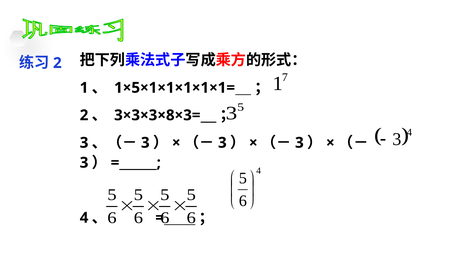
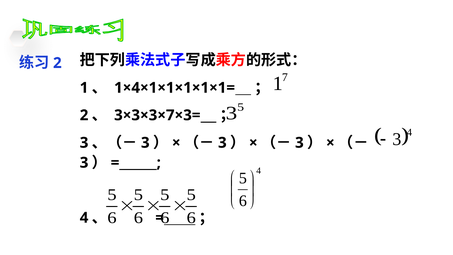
1×5×1×1×1×1×1=: 1×5×1×1×1×1×1= -> 1×4×1×1×1×1×1=
3×3×3×8×3=: 3×3×3×8×3= -> 3×3×3×7×3=
